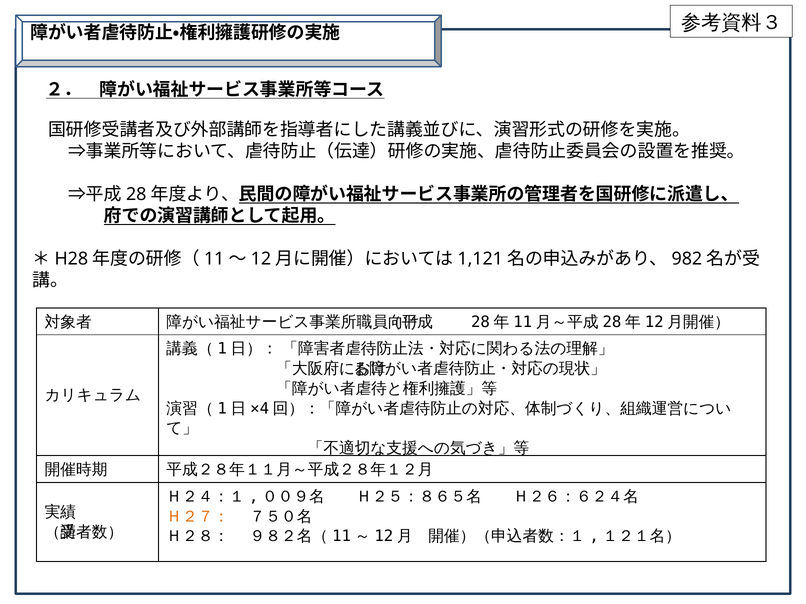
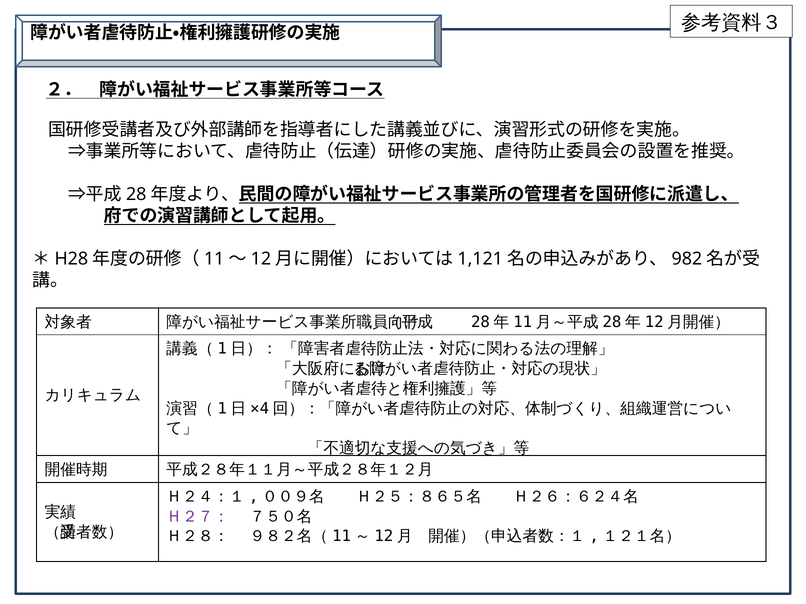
Ｈ２７： colour: orange -> purple
